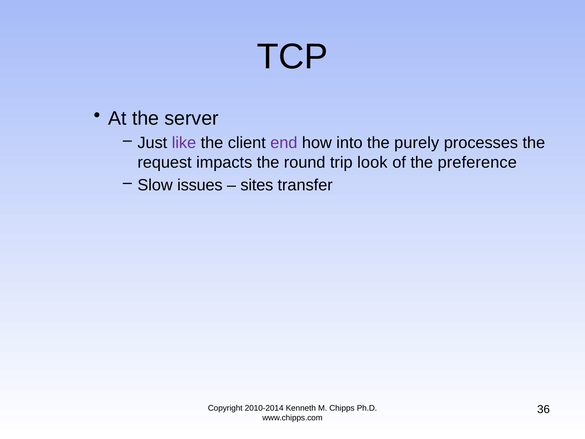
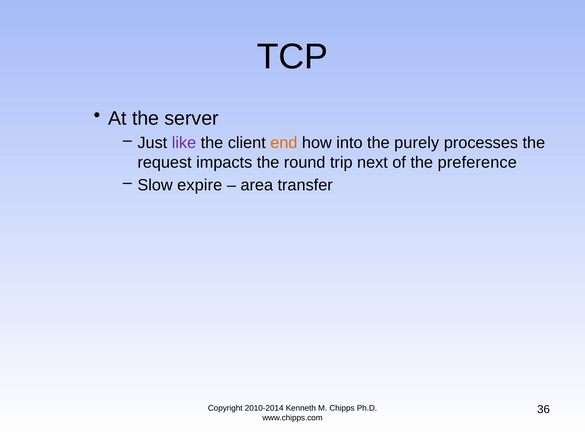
end colour: purple -> orange
look: look -> next
issues: issues -> expire
sites: sites -> area
